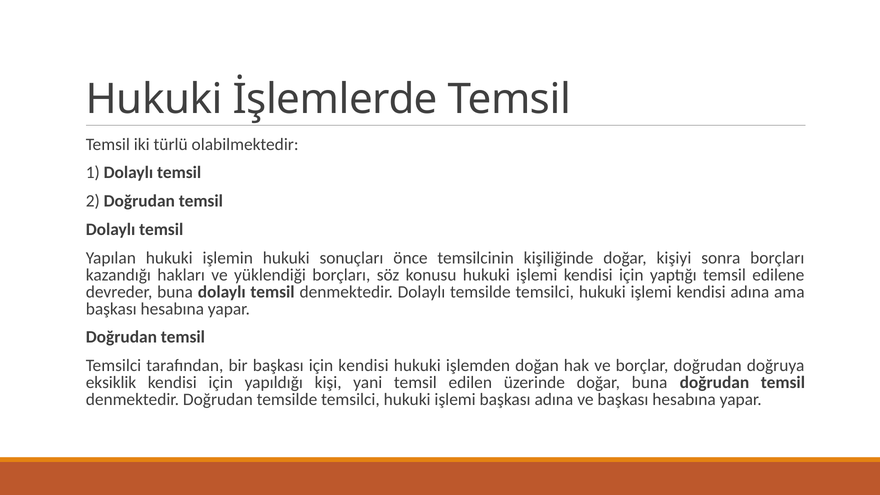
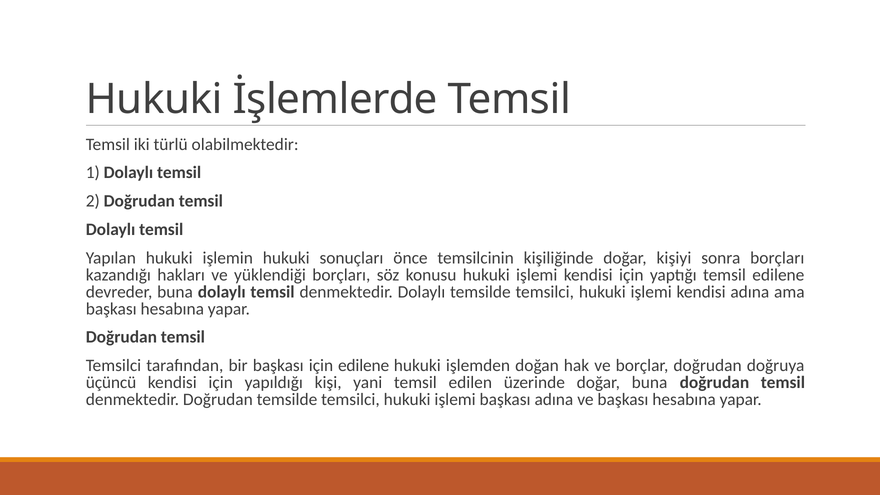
için kendisi: kendisi -> edilene
eksiklik: eksiklik -> üçüncü
